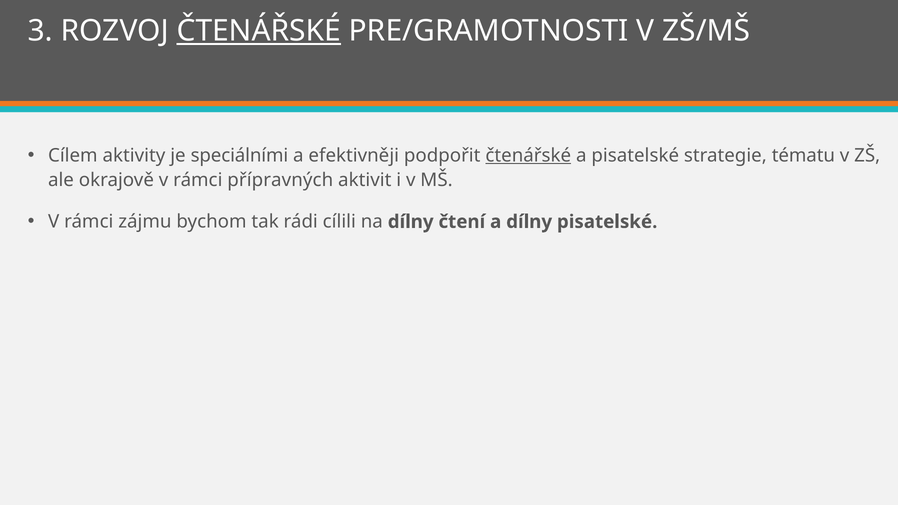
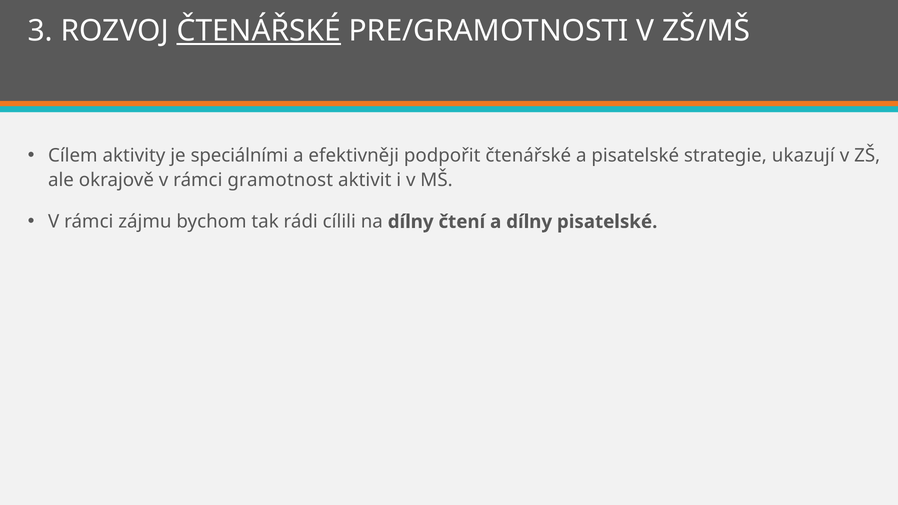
čtenářské at (528, 156) underline: present -> none
tématu: tématu -> ukazují
přípravných: přípravných -> gramotnost
